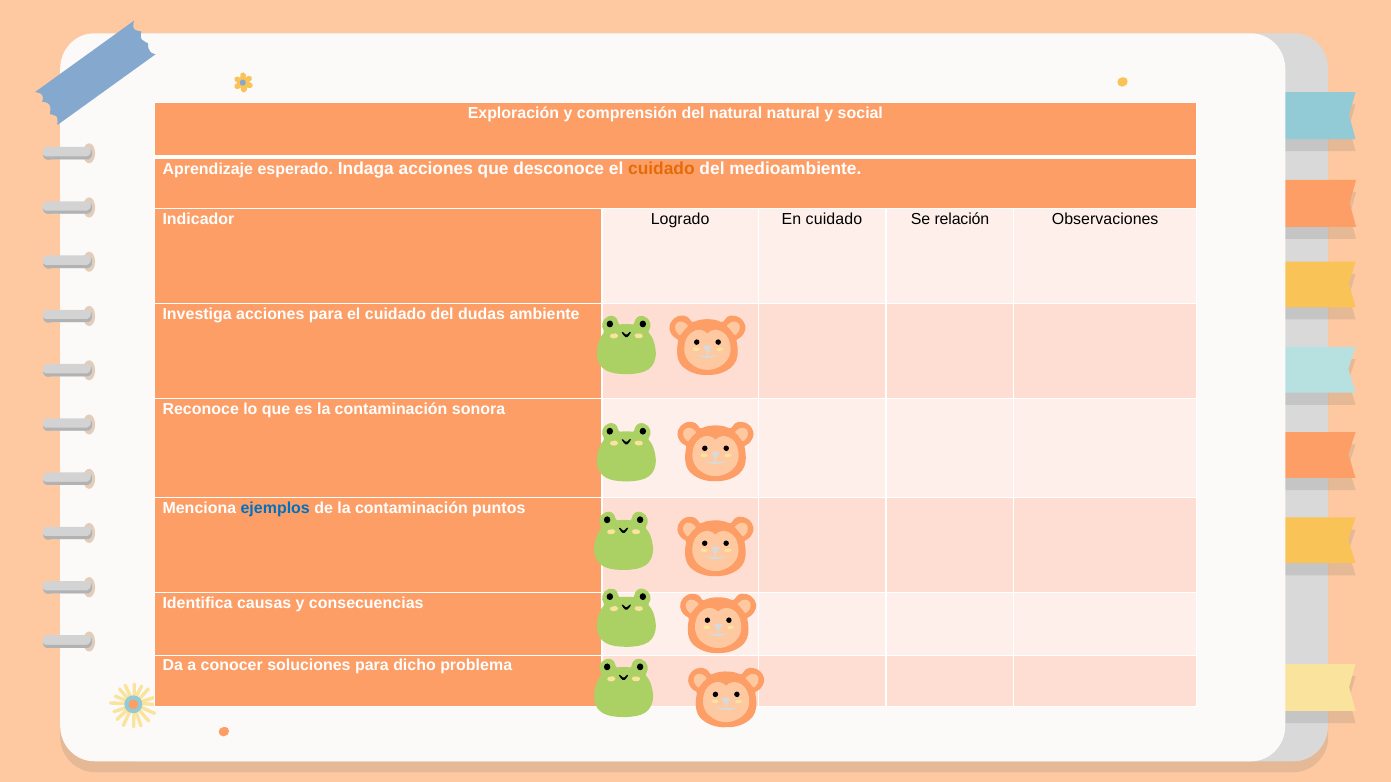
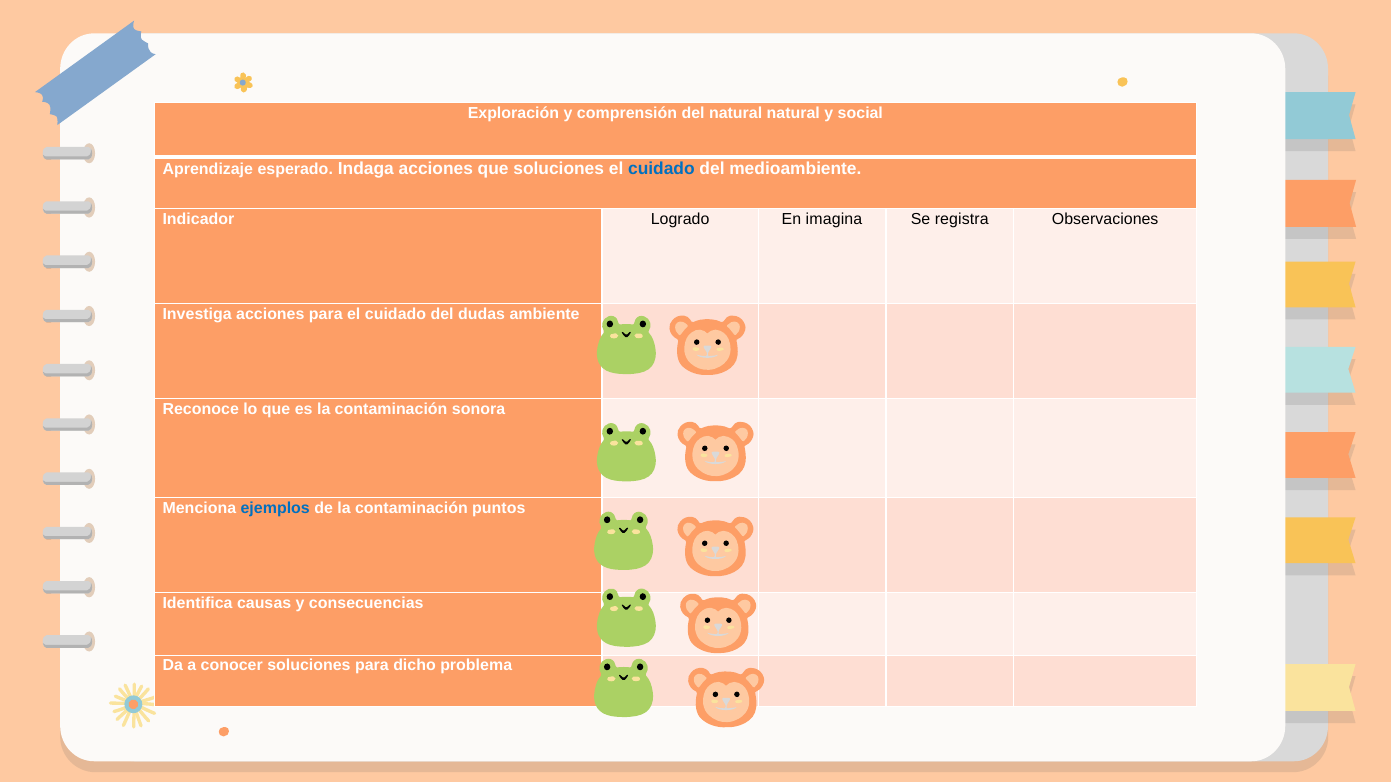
que desconoce: desconoce -> soluciones
cuidado at (661, 169) colour: orange -> blue
En cuidado: cuidado -> imagina
relación: relación -> registra
